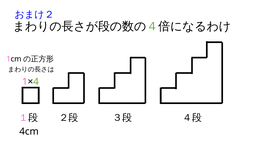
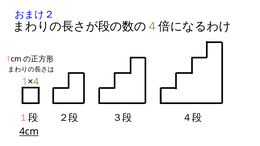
4cm underline: none -> present
